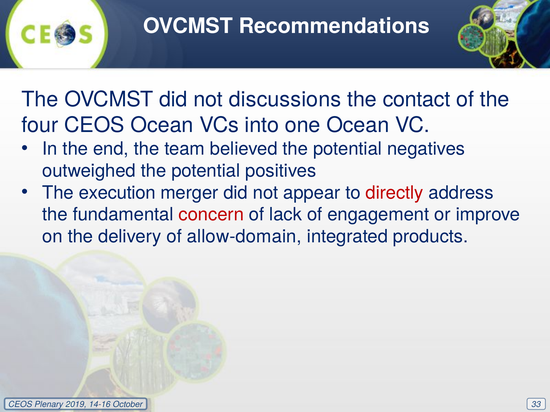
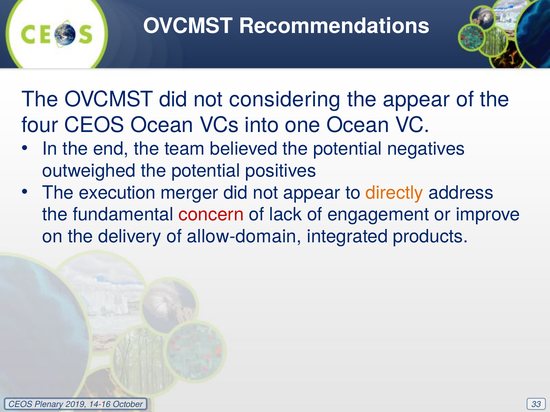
discussions: discussions -> considering
the contact: contact -> appear
directly colour: red -> orange
